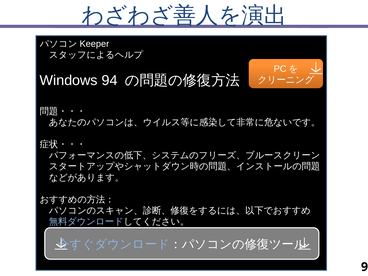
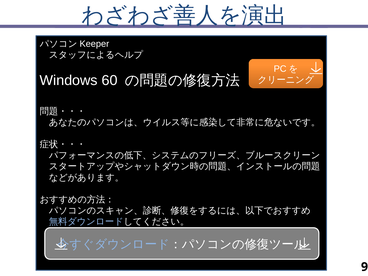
94: 94 -> 60
